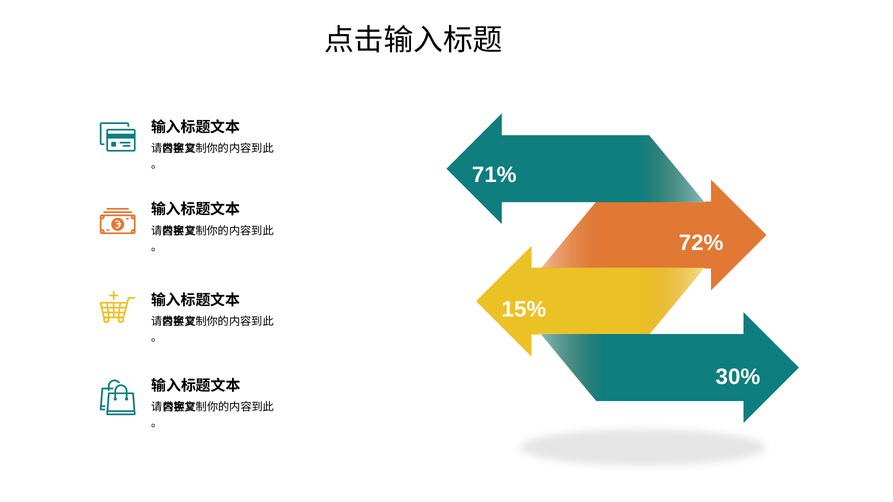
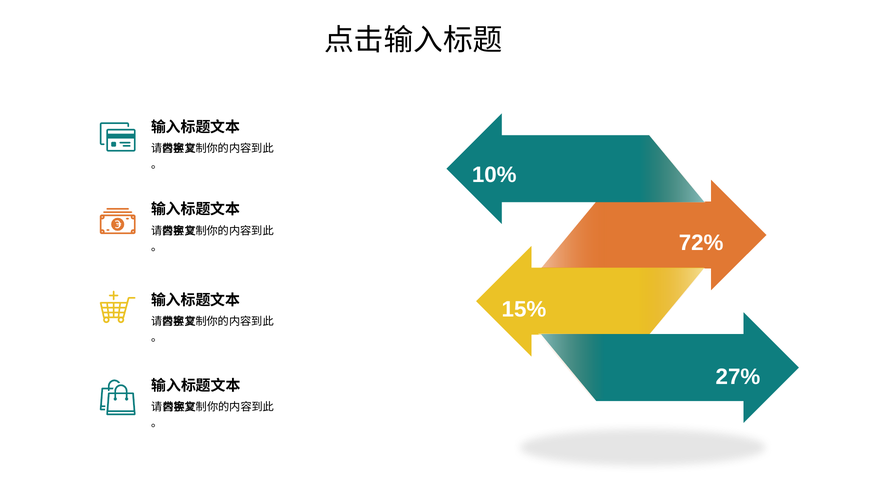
71%: 71% -> 10%
30%: 30% -> 27%
